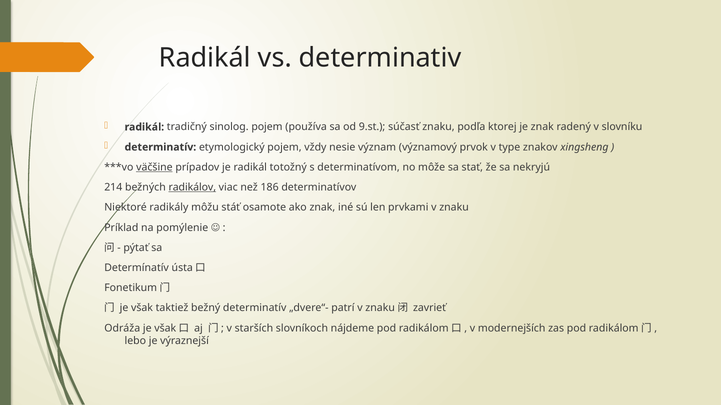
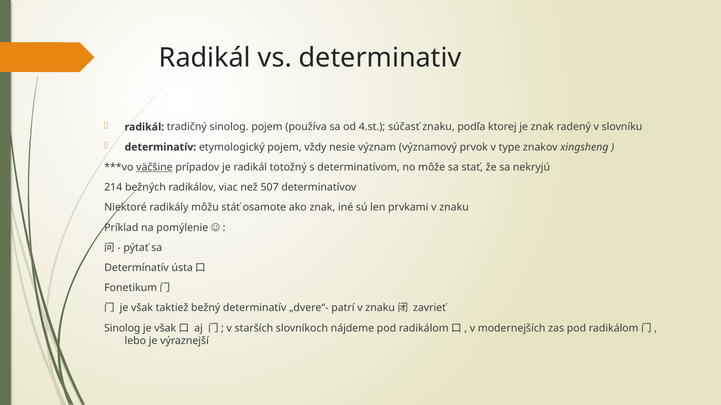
9.st: 9.st -> 4.st
radikálov underline: present -> none
186: 186 -> 507
Odráža at (122, 329): Odráža -> Sinolog
